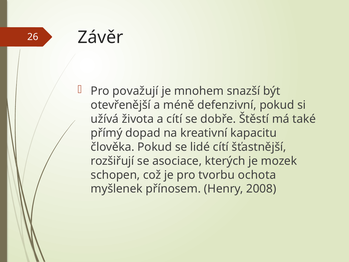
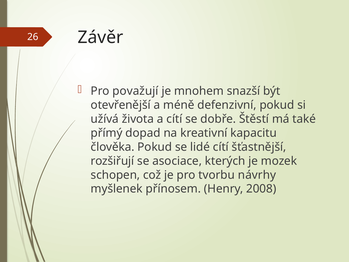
ochota: ochota -> návrhy
